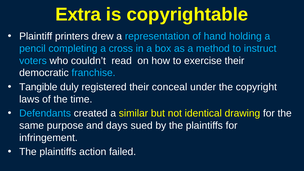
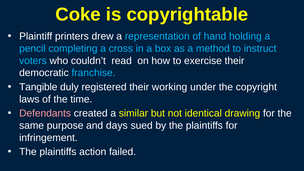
Extra: Extra -> Coke
conceal: conceal -> working
Defendants colour: light blue -> pink
